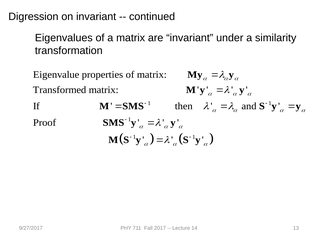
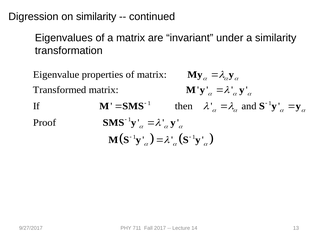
on invariant: invariant -> similarity
